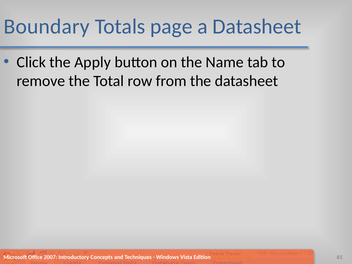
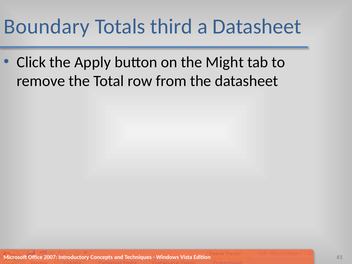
page: page -> third
Name: Name -> Might
